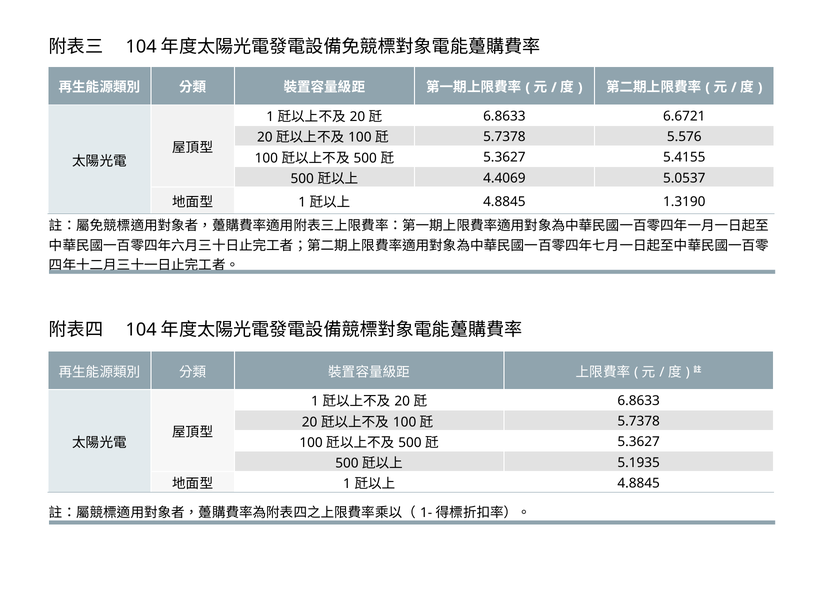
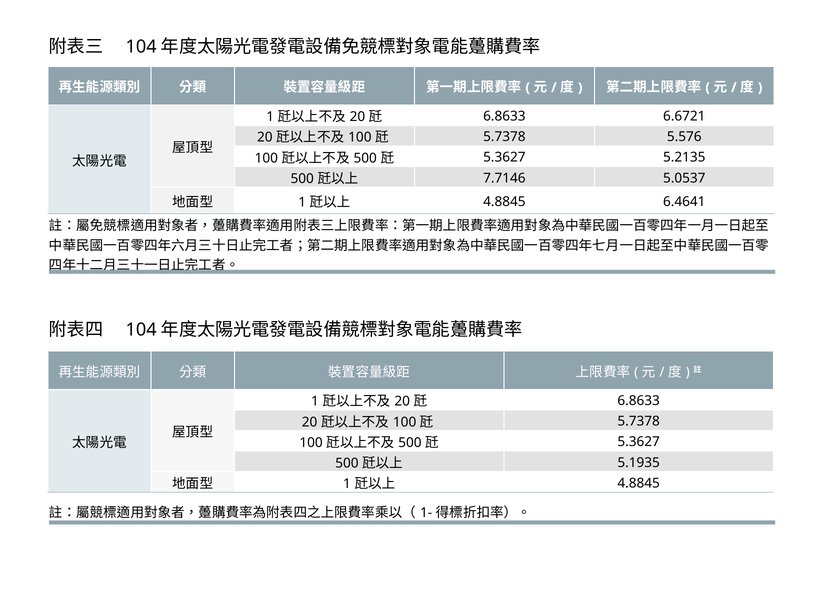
5.4155: 5.4155 -> 5.2135
4.4069: 4.4069 -> 7.7146
1.3190: 1.3190 -> 6.4641
